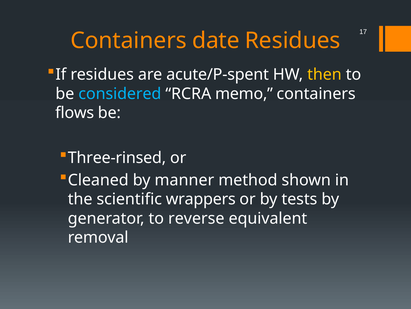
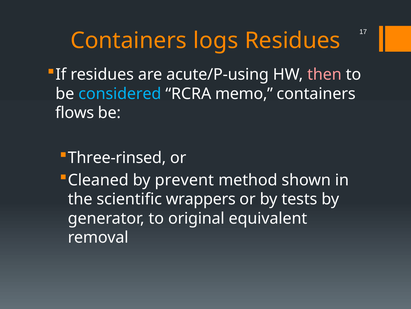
date: date -> logs
acute/P-spent: acute/P-spent -> acute/P-using
then colour: yellow -> pink
manner: manner -> prevent
reverse: reverse -> original
